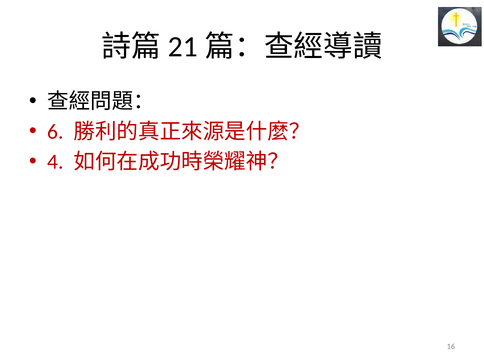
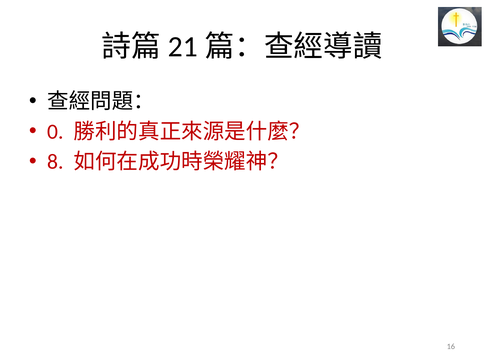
6: 6 -> 0
4: 4 -> 8
